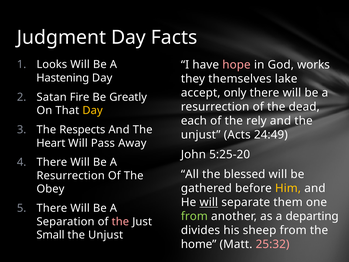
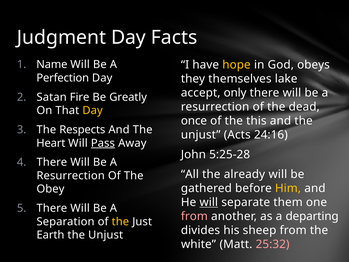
Looks: Looks -> Name
hope colour: pink -> yellow
works: works -> obeys
Hastening: Hastening -> Perfection
each: each -> once
rely: rely -> this
24:49: 24:49 -> 24:16
Pass underline: none -> present
5:25-20: 5:25-20 -> 5:25-28
blessed: blessed -> already
from at (194, 216) colour: light green -> pink
the at (120, 221) colour: pink -> yellow
Small: Small -> Earth
home: home -> white
